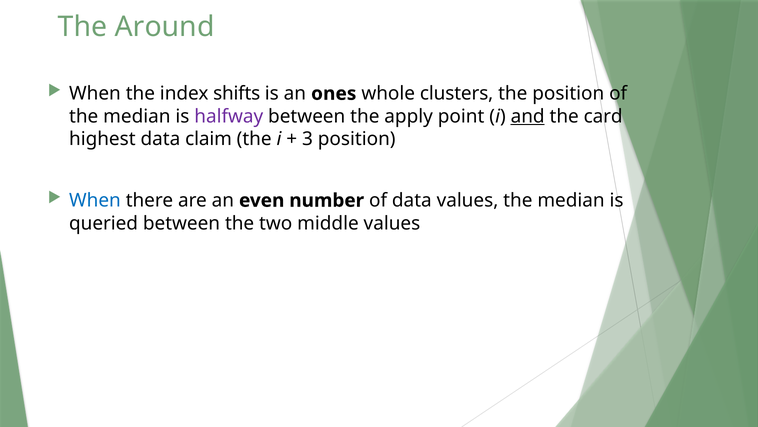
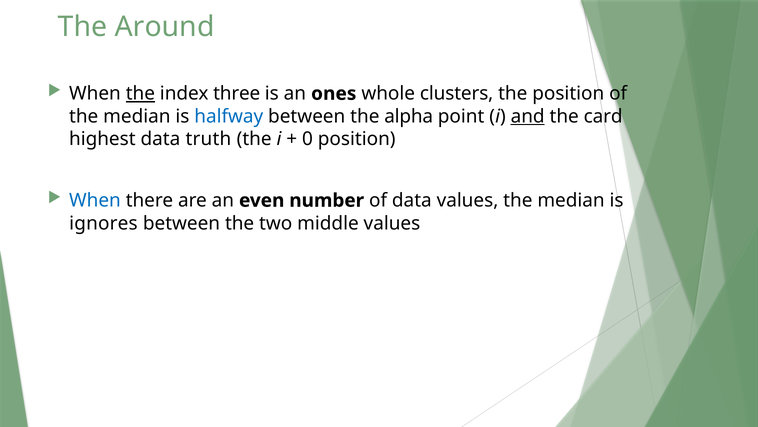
the at (140, 93) underline: none -> present
shifts: shifts -> three
halfway colour: purple -> blue
apply: apply -> alpha
claim: claim -> truth
3: 3 -> 0
queried: queried -> ignores
